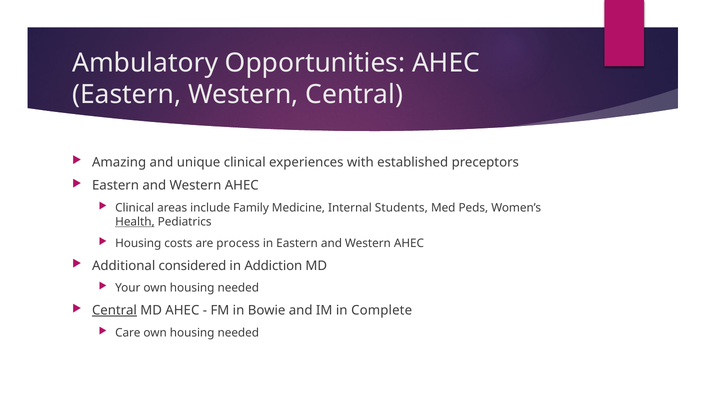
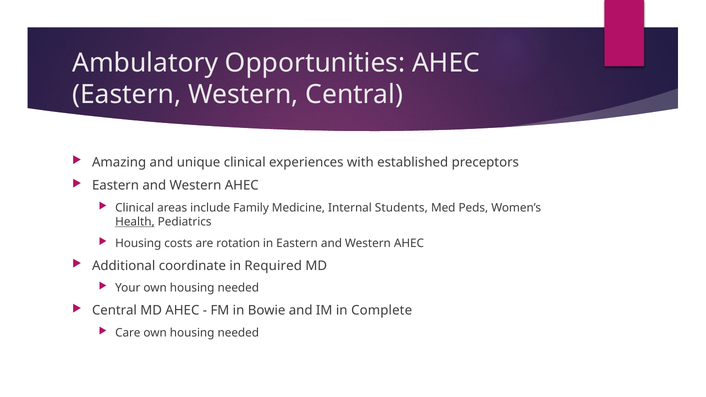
process: process -> rotation
considered: considered -> coordinate
Addiction: Addiction -> Required
Central at (114, 311) underline: present -> none
